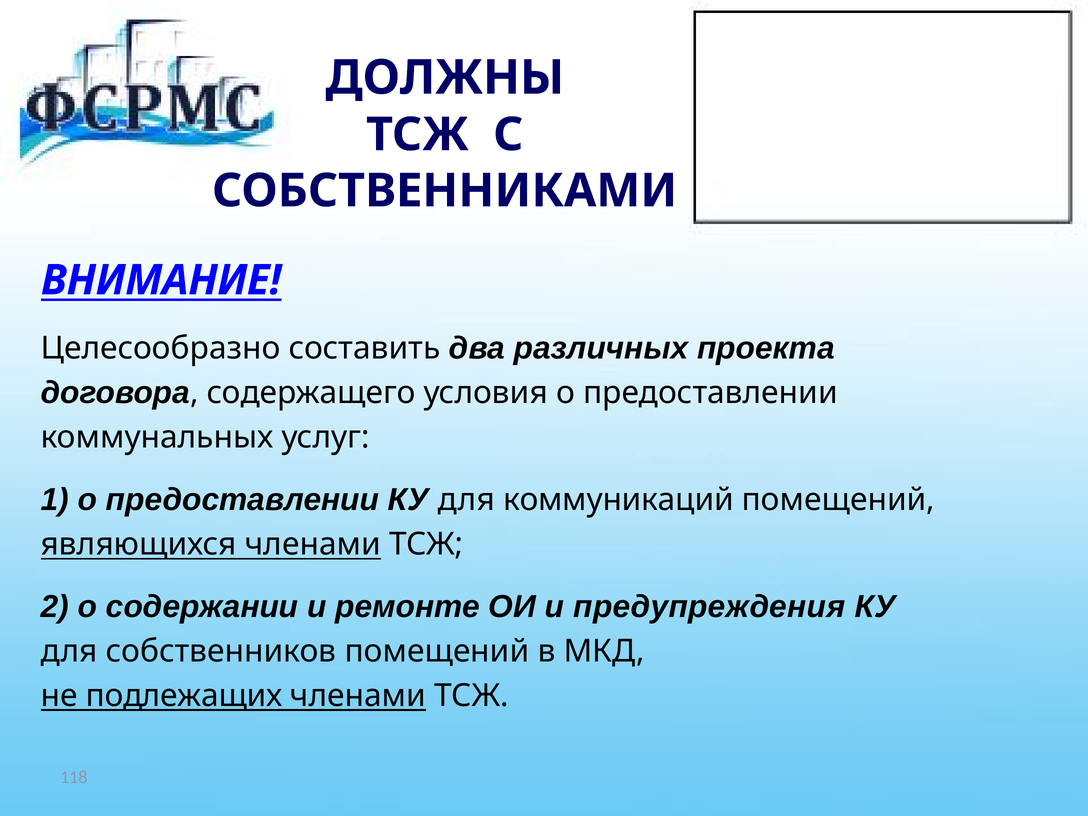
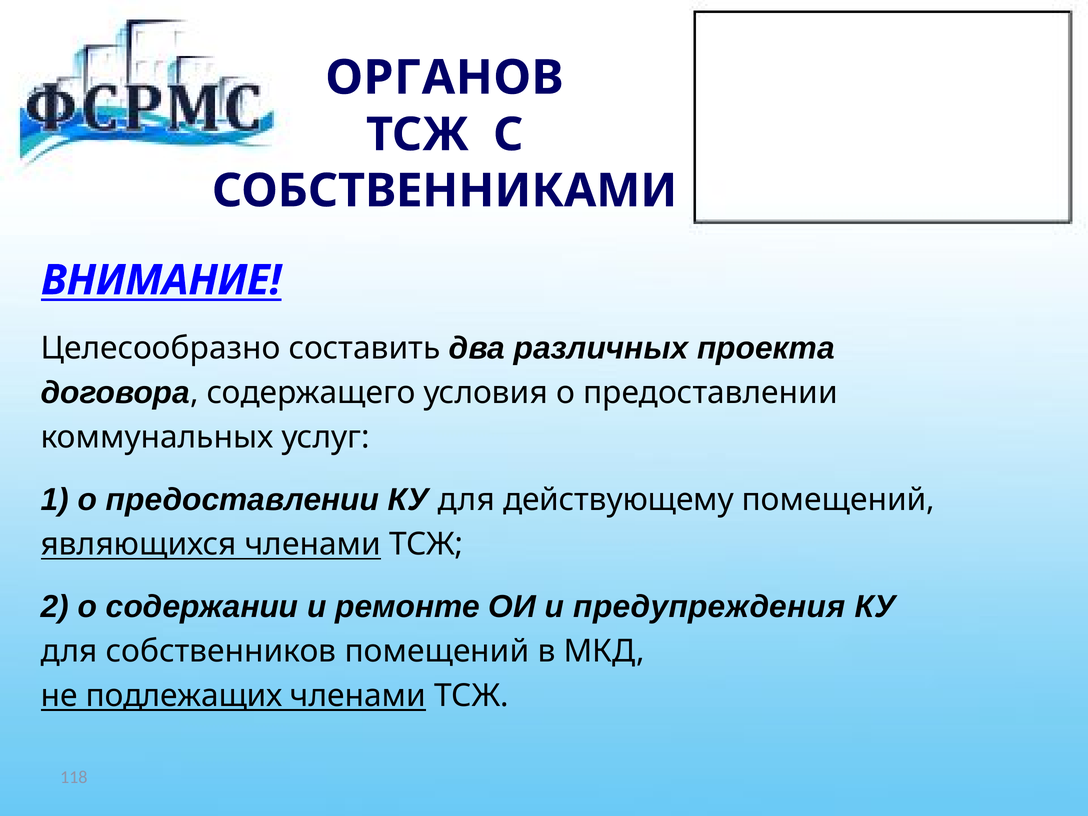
ДОЛЖНЫ: ДОЛЖНЫ -> ОРГАНОВ
коммуникаций: коммуникаций -> действующему
